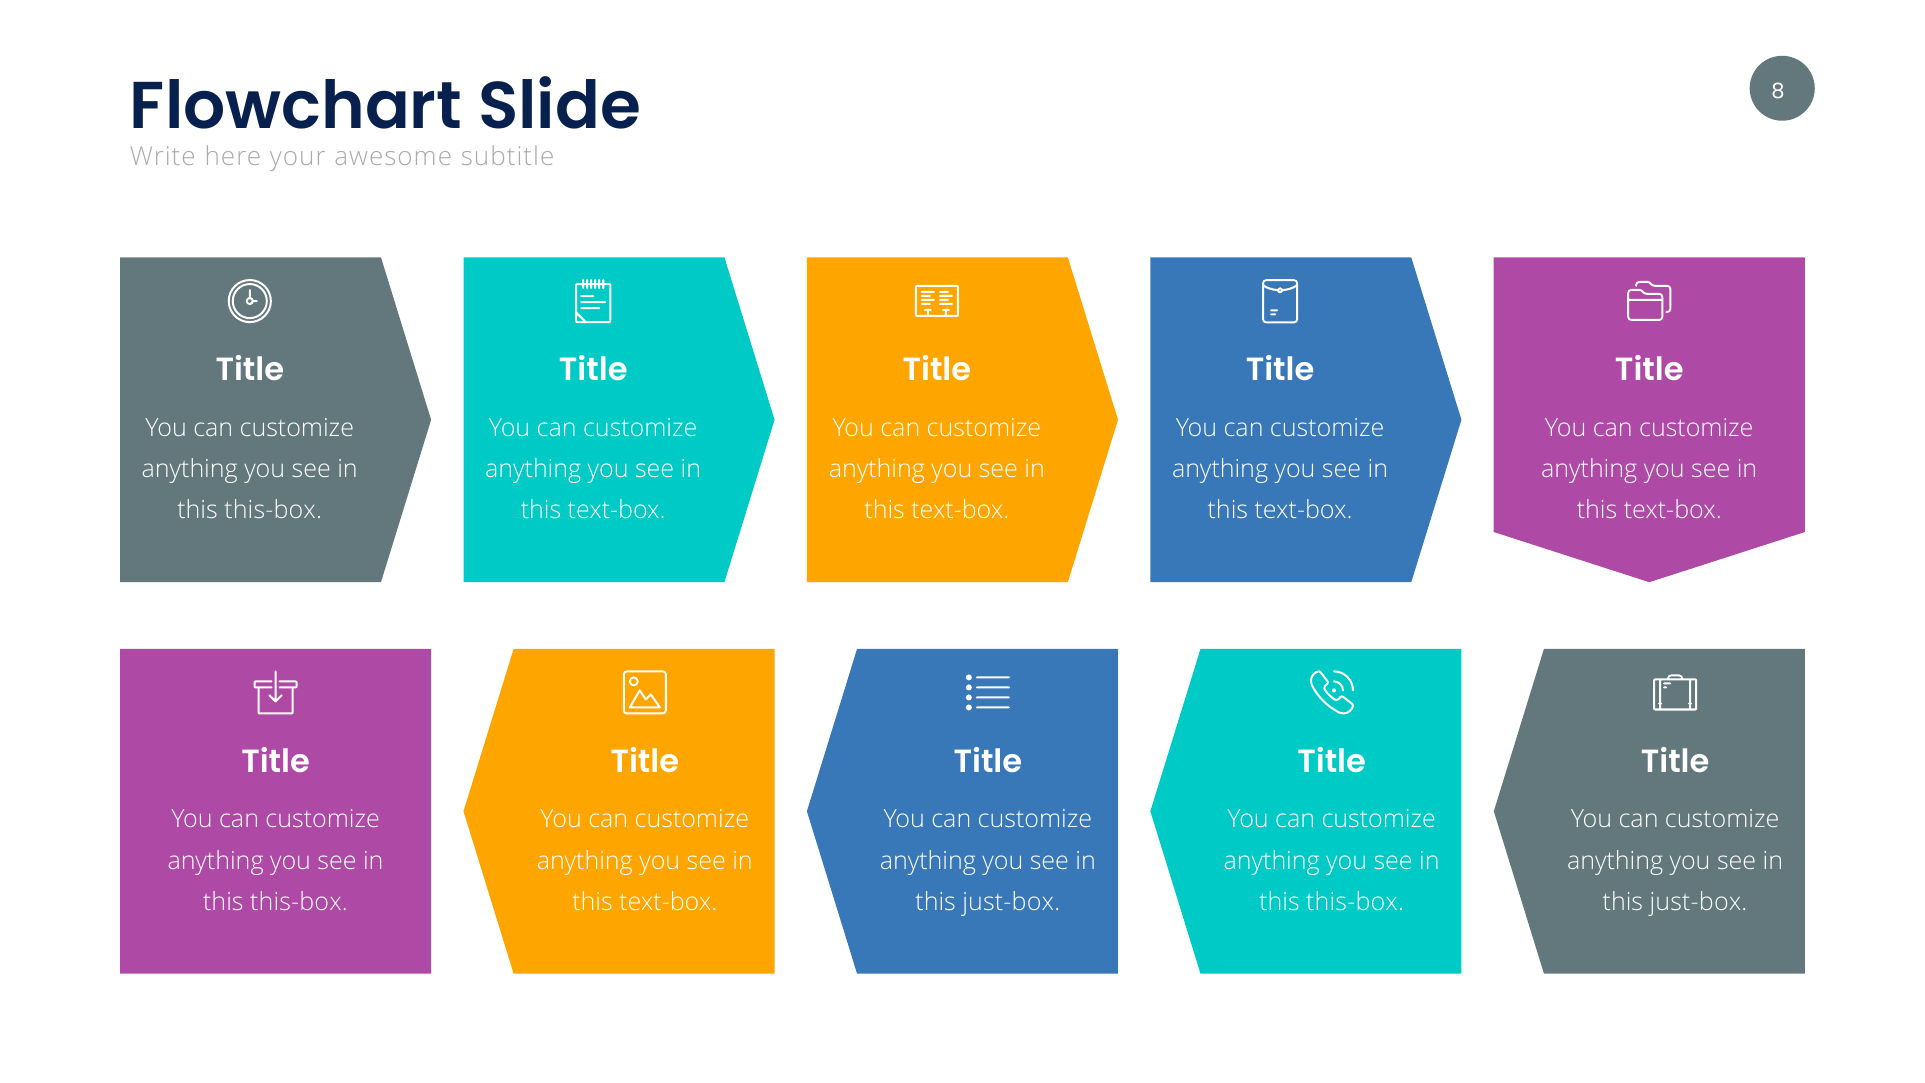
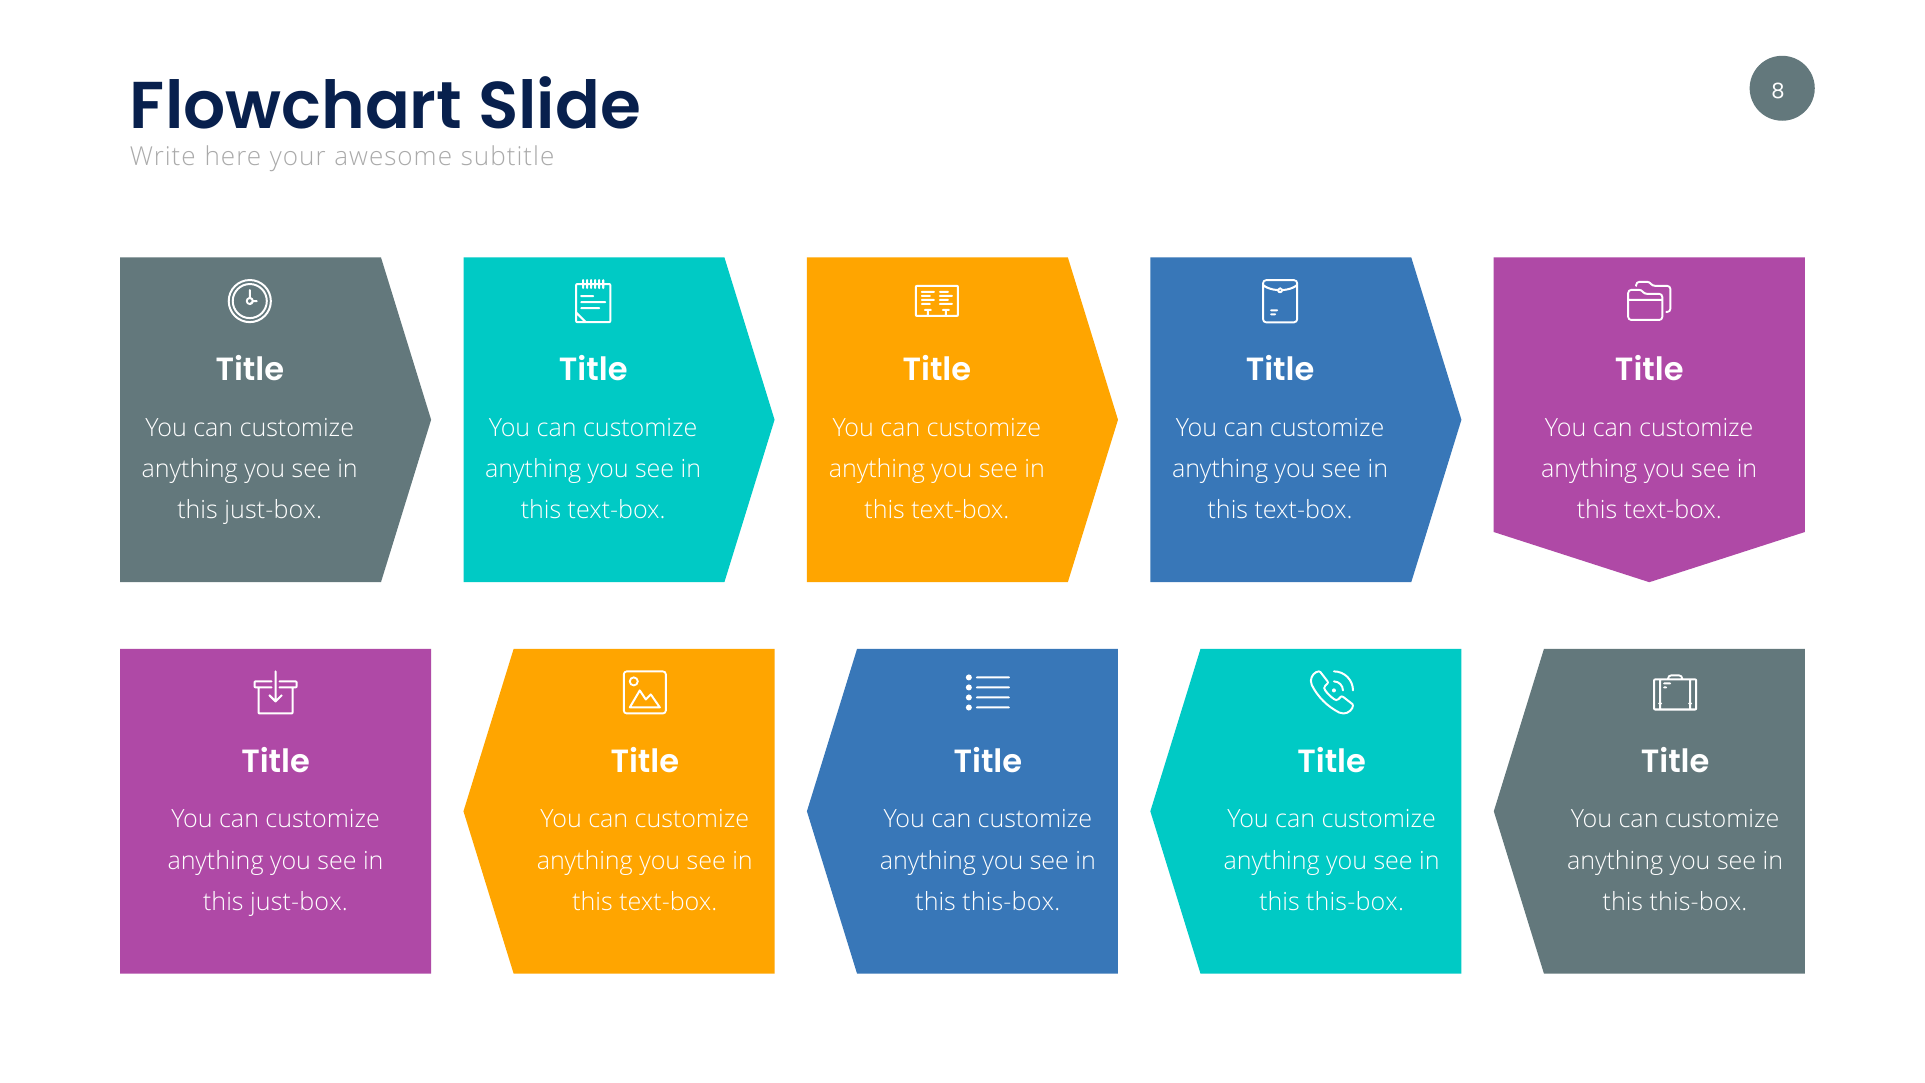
this-box at (273, 510): this-box -> just-box
this-box at (299, 902): this-box -> just-box
just-box at (1011, 902): just-box -> this-box
just-box at (1699, 902): just-box -> this-box
